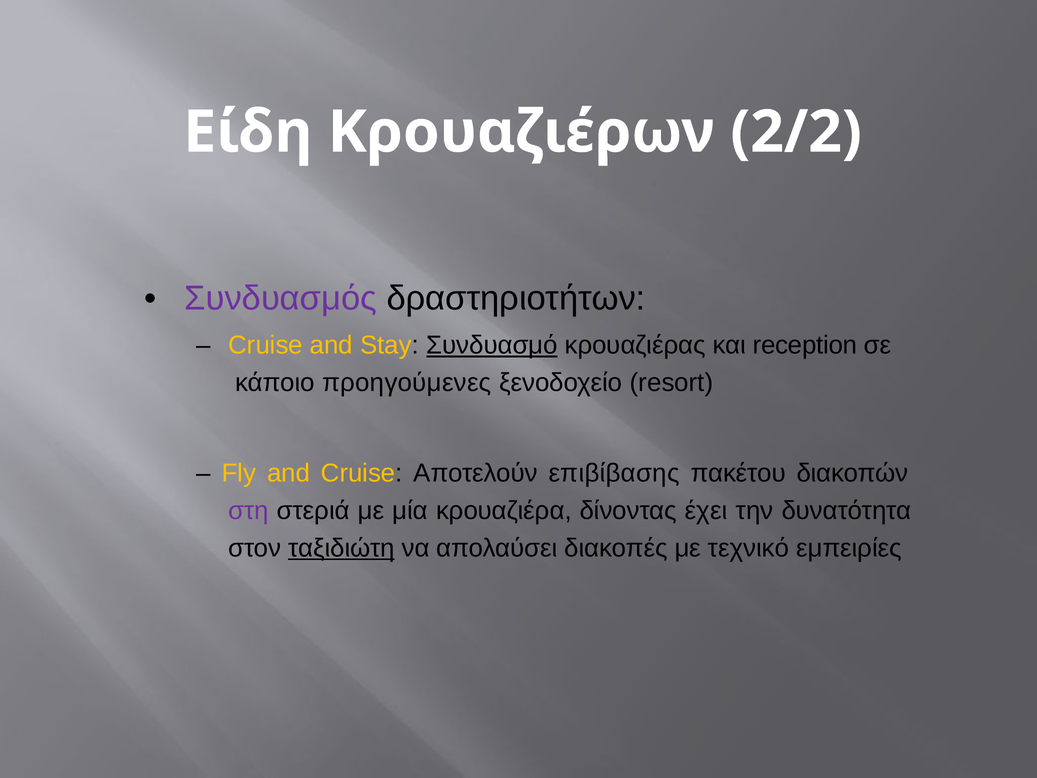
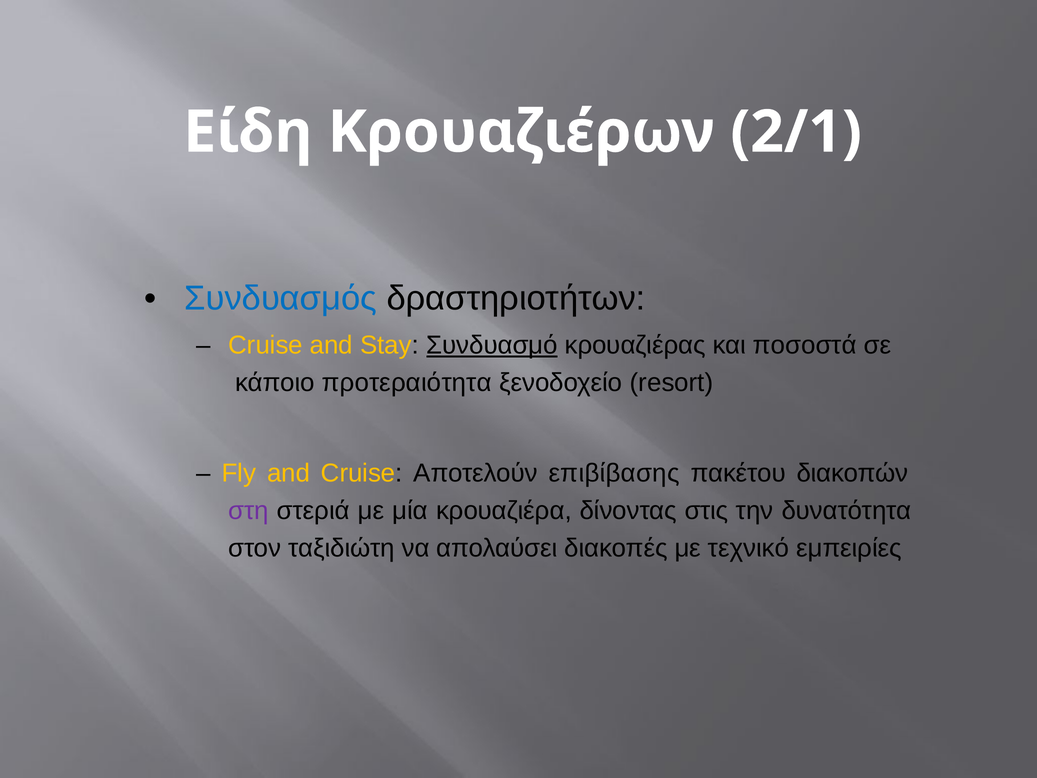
2/2: 2/2 -> 2/1
Συνδυασμός colour: purple -> blue
reception: reception -> ποσοστά
προηγούμενες: προηγούμενες -> προτεραιότητα
έχει: έχει -> στις
ταξιδιώτη underline: present -> none
